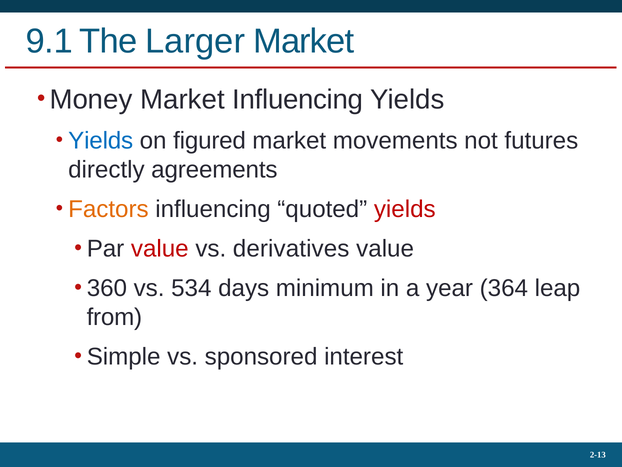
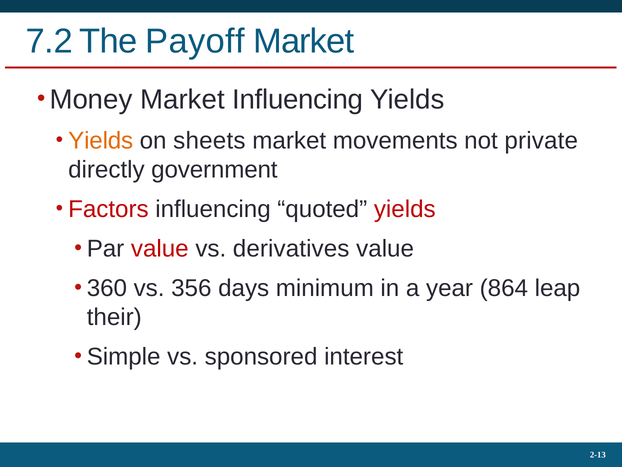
9.1: 9.1 -> 7.2
Larger: Larger -> Payoff
Yields at (101, 141) colour: blue -> orange
figured: figured -> sheets
futures: futures -> private
agreements: agreements -> government
Factors colour: orange -> red
534: 534 -> 356
364: 364 -> 864
from: from -> their
